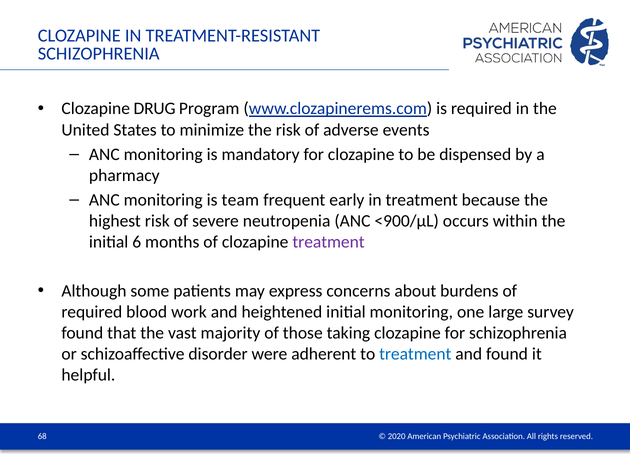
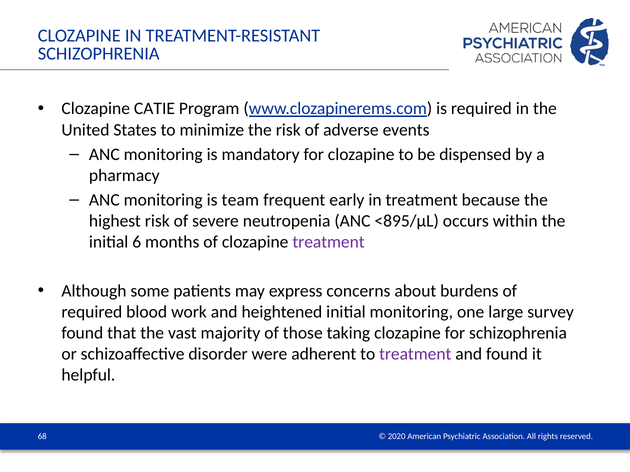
DRUG: DRUG -> CATIE
<900/μL: <900/μL -> <895/μL
treatment at (415, 354) colour: blue -> purple
